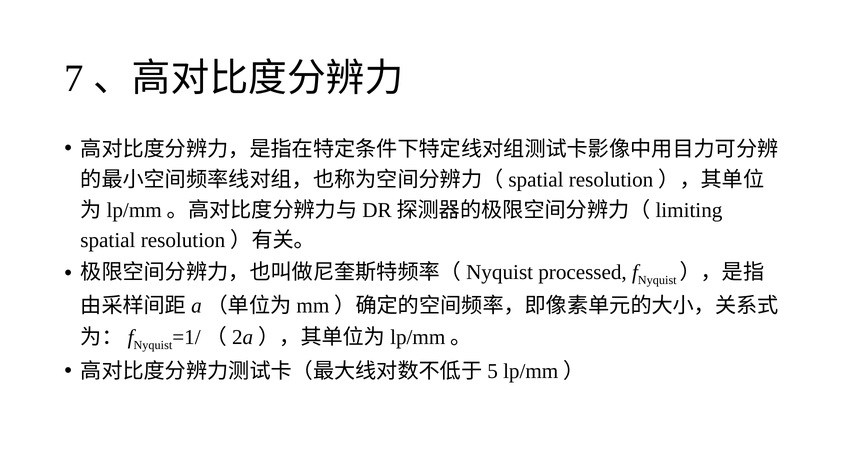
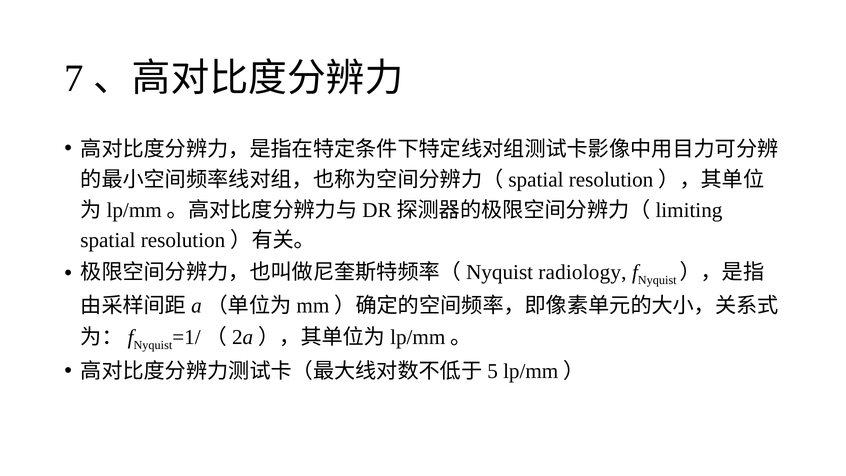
processed: processed -> radiology
